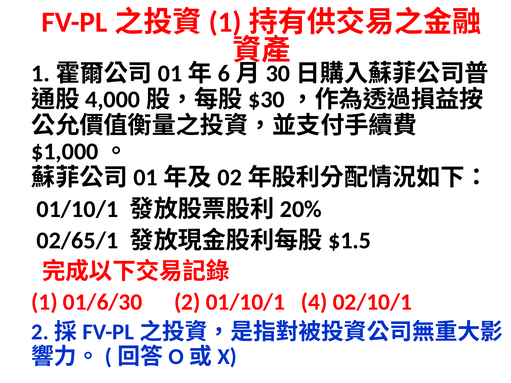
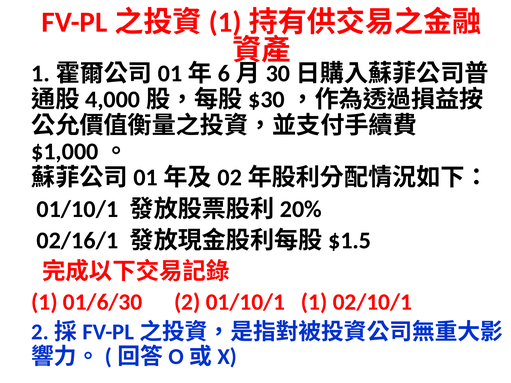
02/65/1: 02/65/1 -> 02/16/1
01/10/1 4: 4 -> 1
